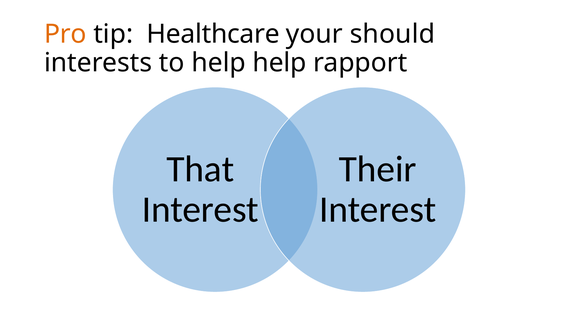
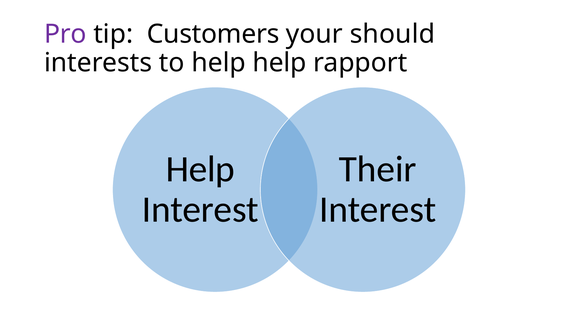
Pro colour: orange -> purple
Healthcare: Healthcare -> Customers
That at (200, 169): That -> Help
